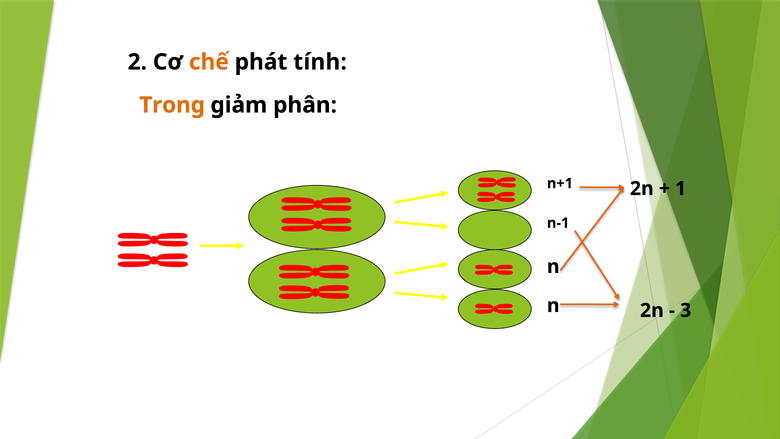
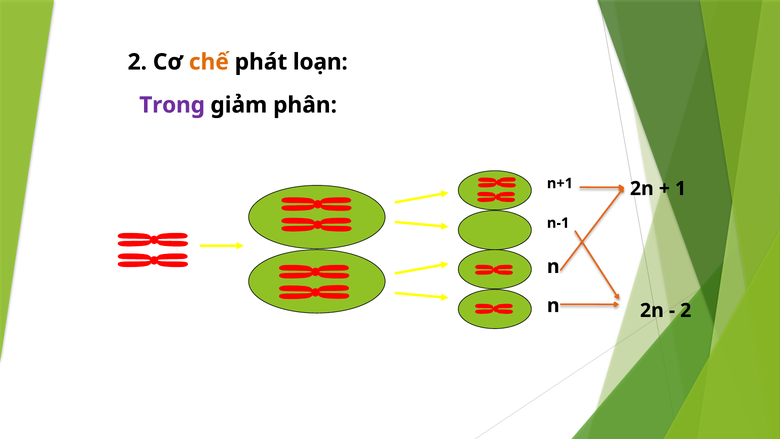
tính: tính -> loạn
Trong colour: orange -> purple
3 at (686, 310): 3 -> 2
